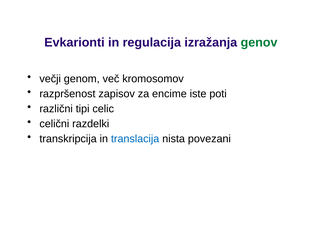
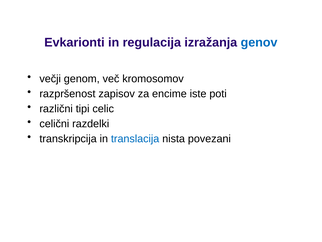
genov colour: green -> blue
